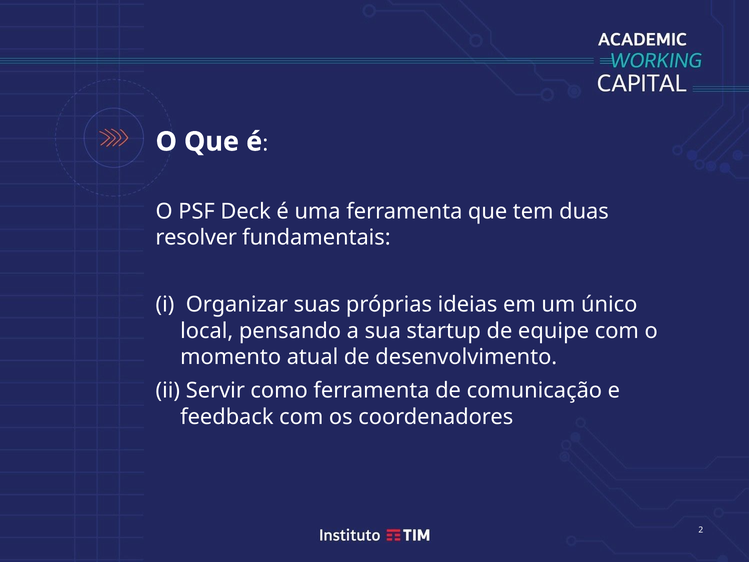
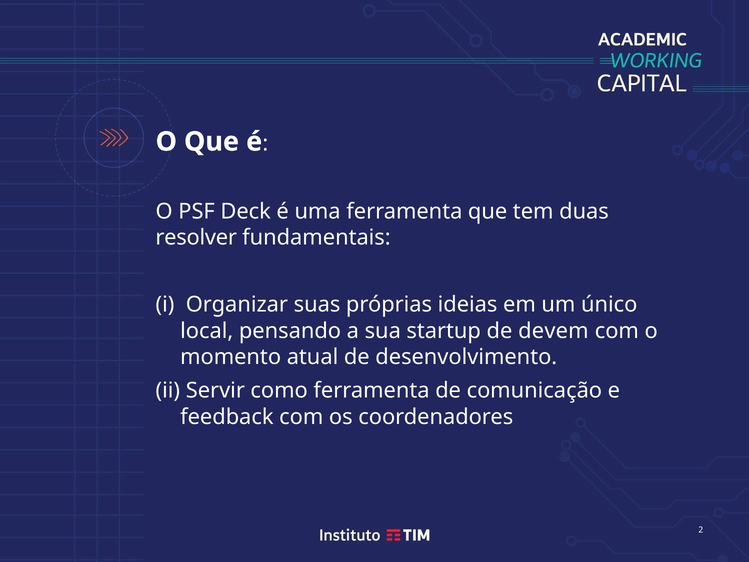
equipe: equipe -> devem
